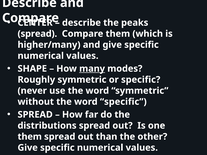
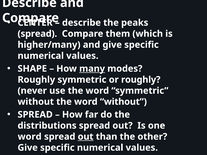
or specific: specific -> roughly
word specific: specific -> without
them at (30, 137): them -> word
out at (86, 137) underline: none -> present
